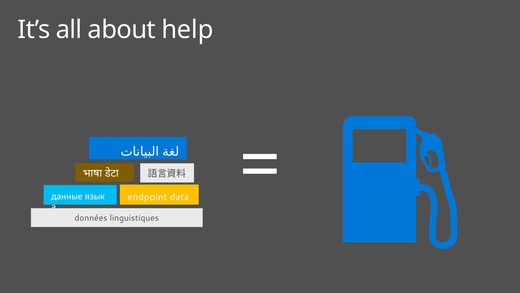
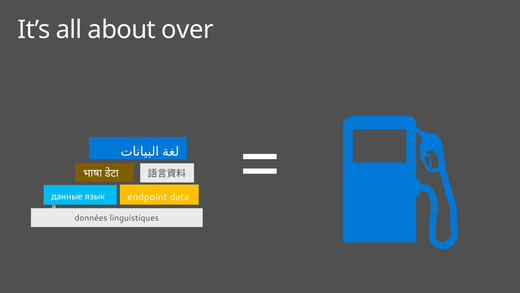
help: help -> over
